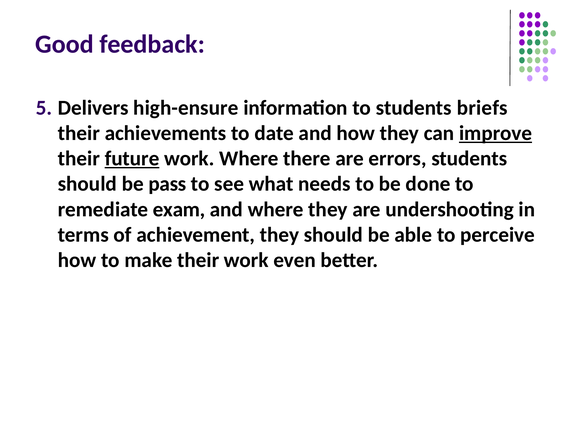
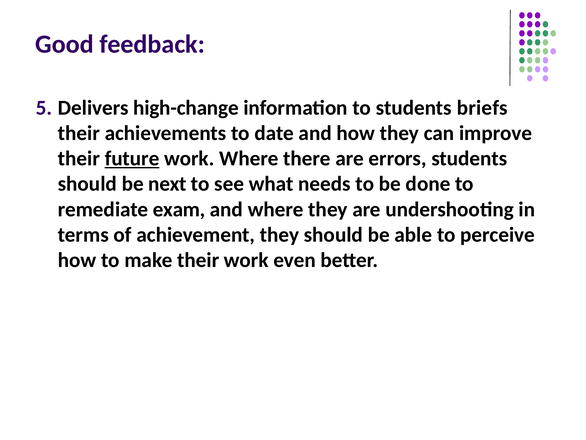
high-ensure: high-ensure -> high-change
improve underline: present -> none
pass: pass -> next
